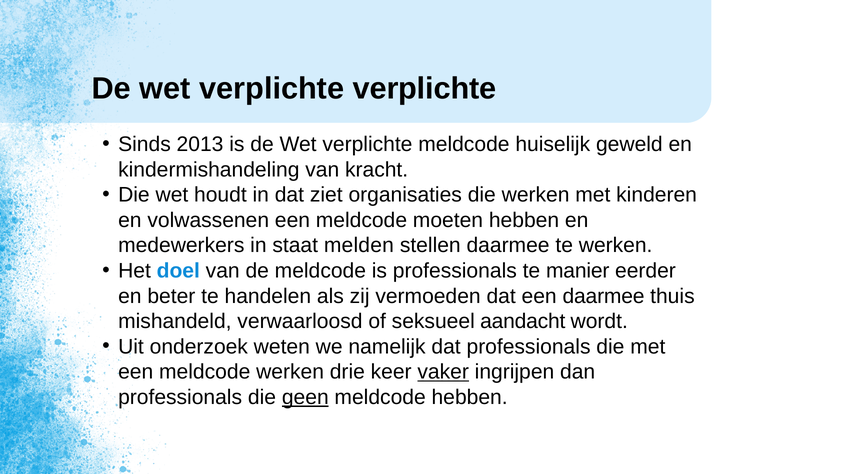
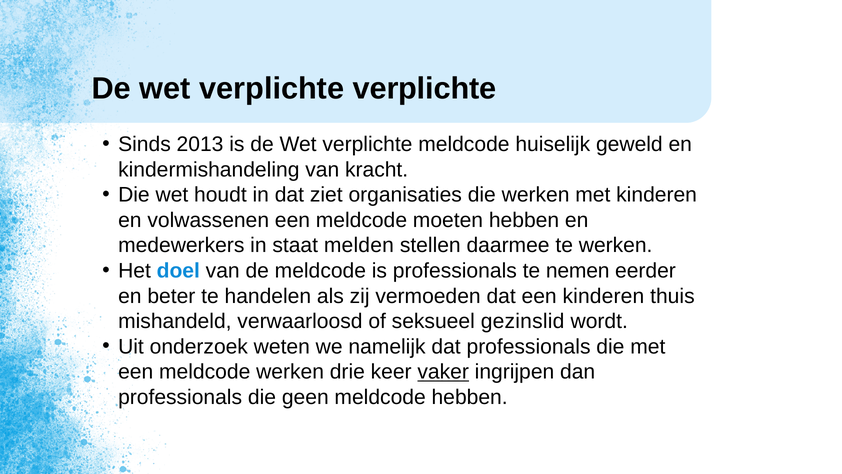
manier: manier -> nemen
een daarmee: daarmee -> kinderen
aandacht: aandacht -> gezinslid
geen underline: present -> none
